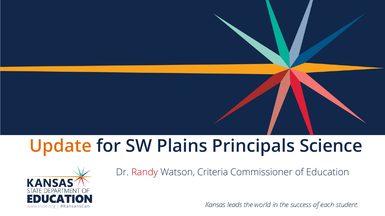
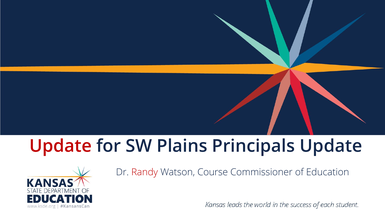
Update at (61, 146) colour: orange -> red
Principals Science: Science -> Update
Criteria: Criteria -> Course
